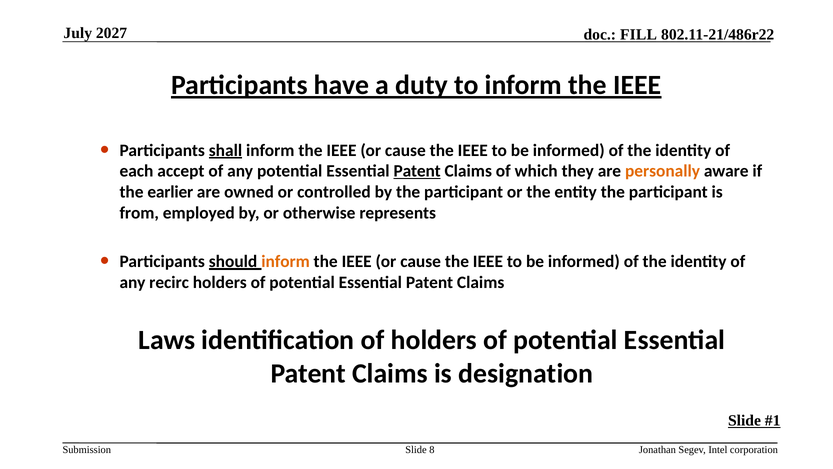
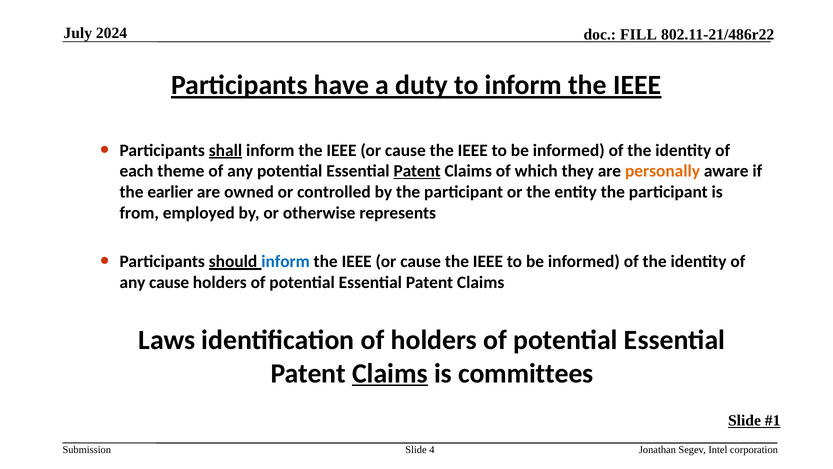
2027: 2027 -> 2024
accept: accept -> theme
inform at (286, 261) colour: orange -> blue
any recirc: recirc -> cause
Claims at (390, 373) underline: none -> present
designation: designation -> committees
8: 8 -> 4
